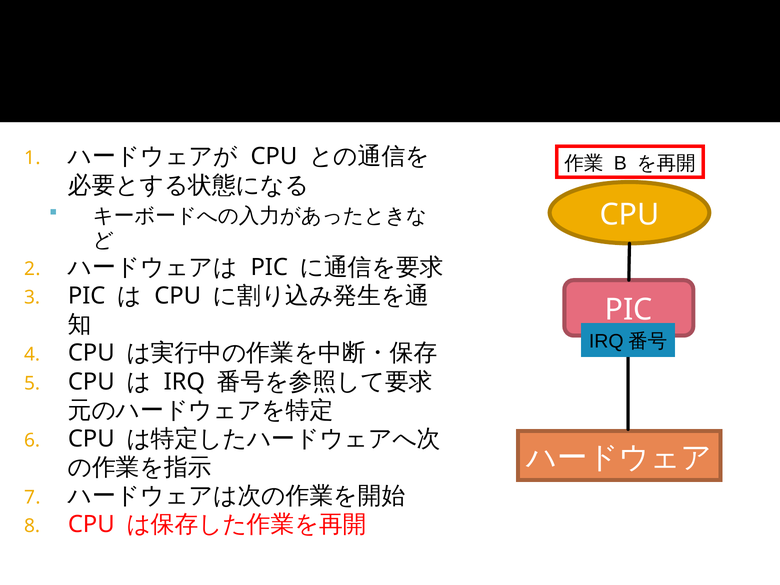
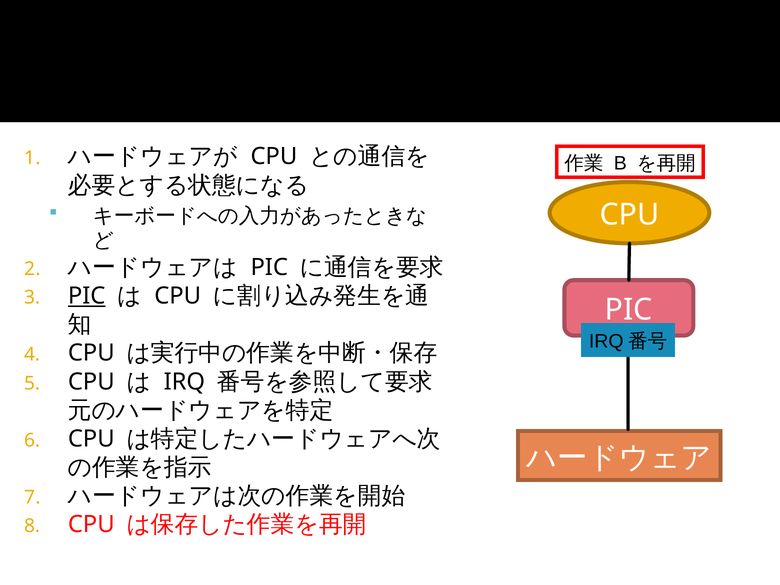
PIC at (87, 296) underline: none -> present
